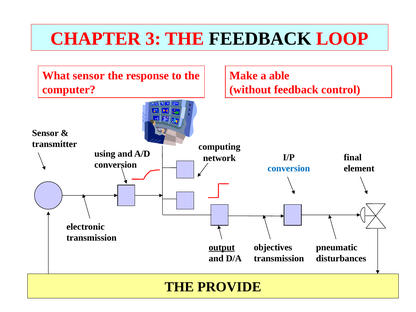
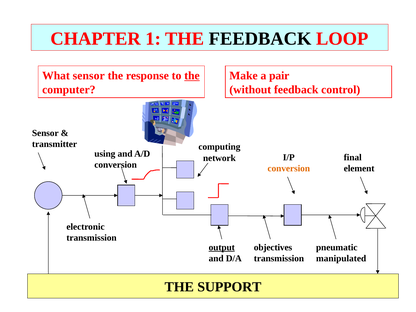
3: 3 -> 1
the at (192, 76) underline: none -> present
able: able -> pair
conversion at (289, 168) colour: blue -> orange
disturbances: disturbances -> manipulated
PROVIDE: PROVIDE -> SUPPORT
